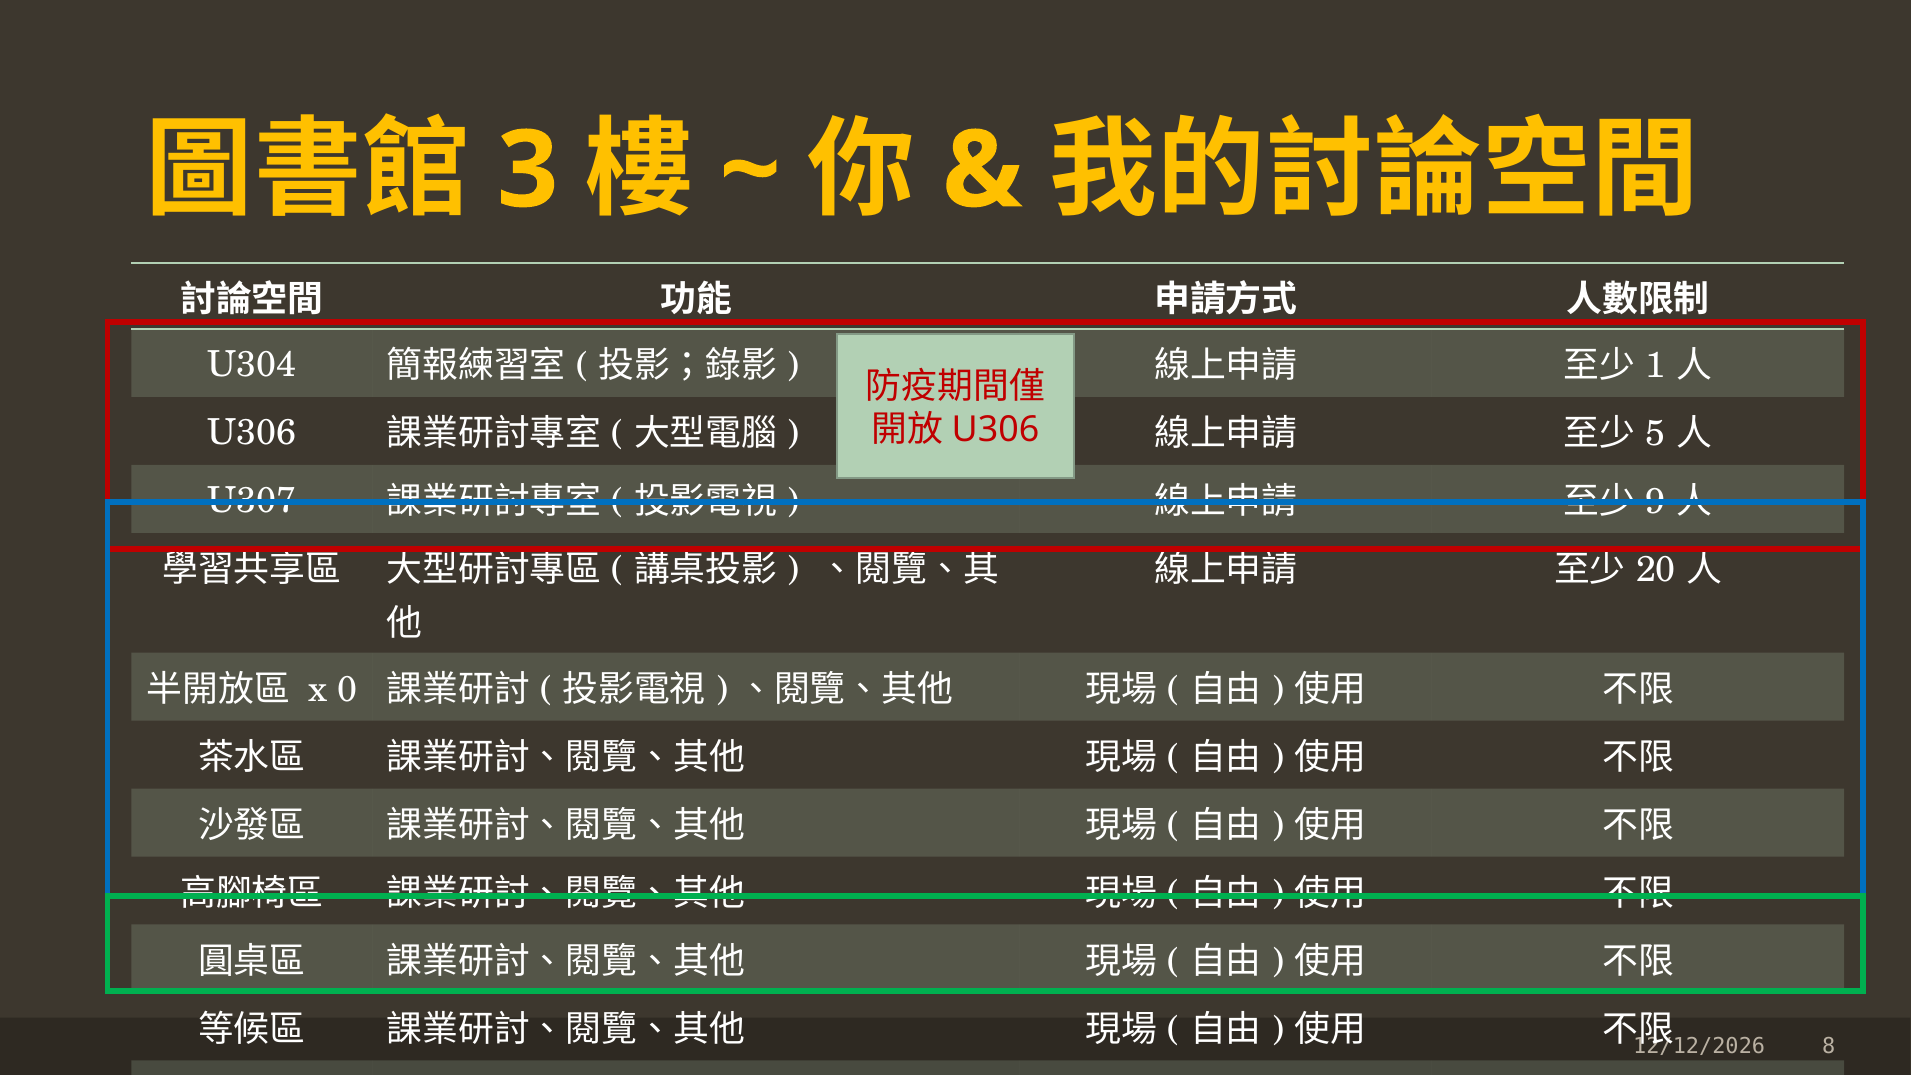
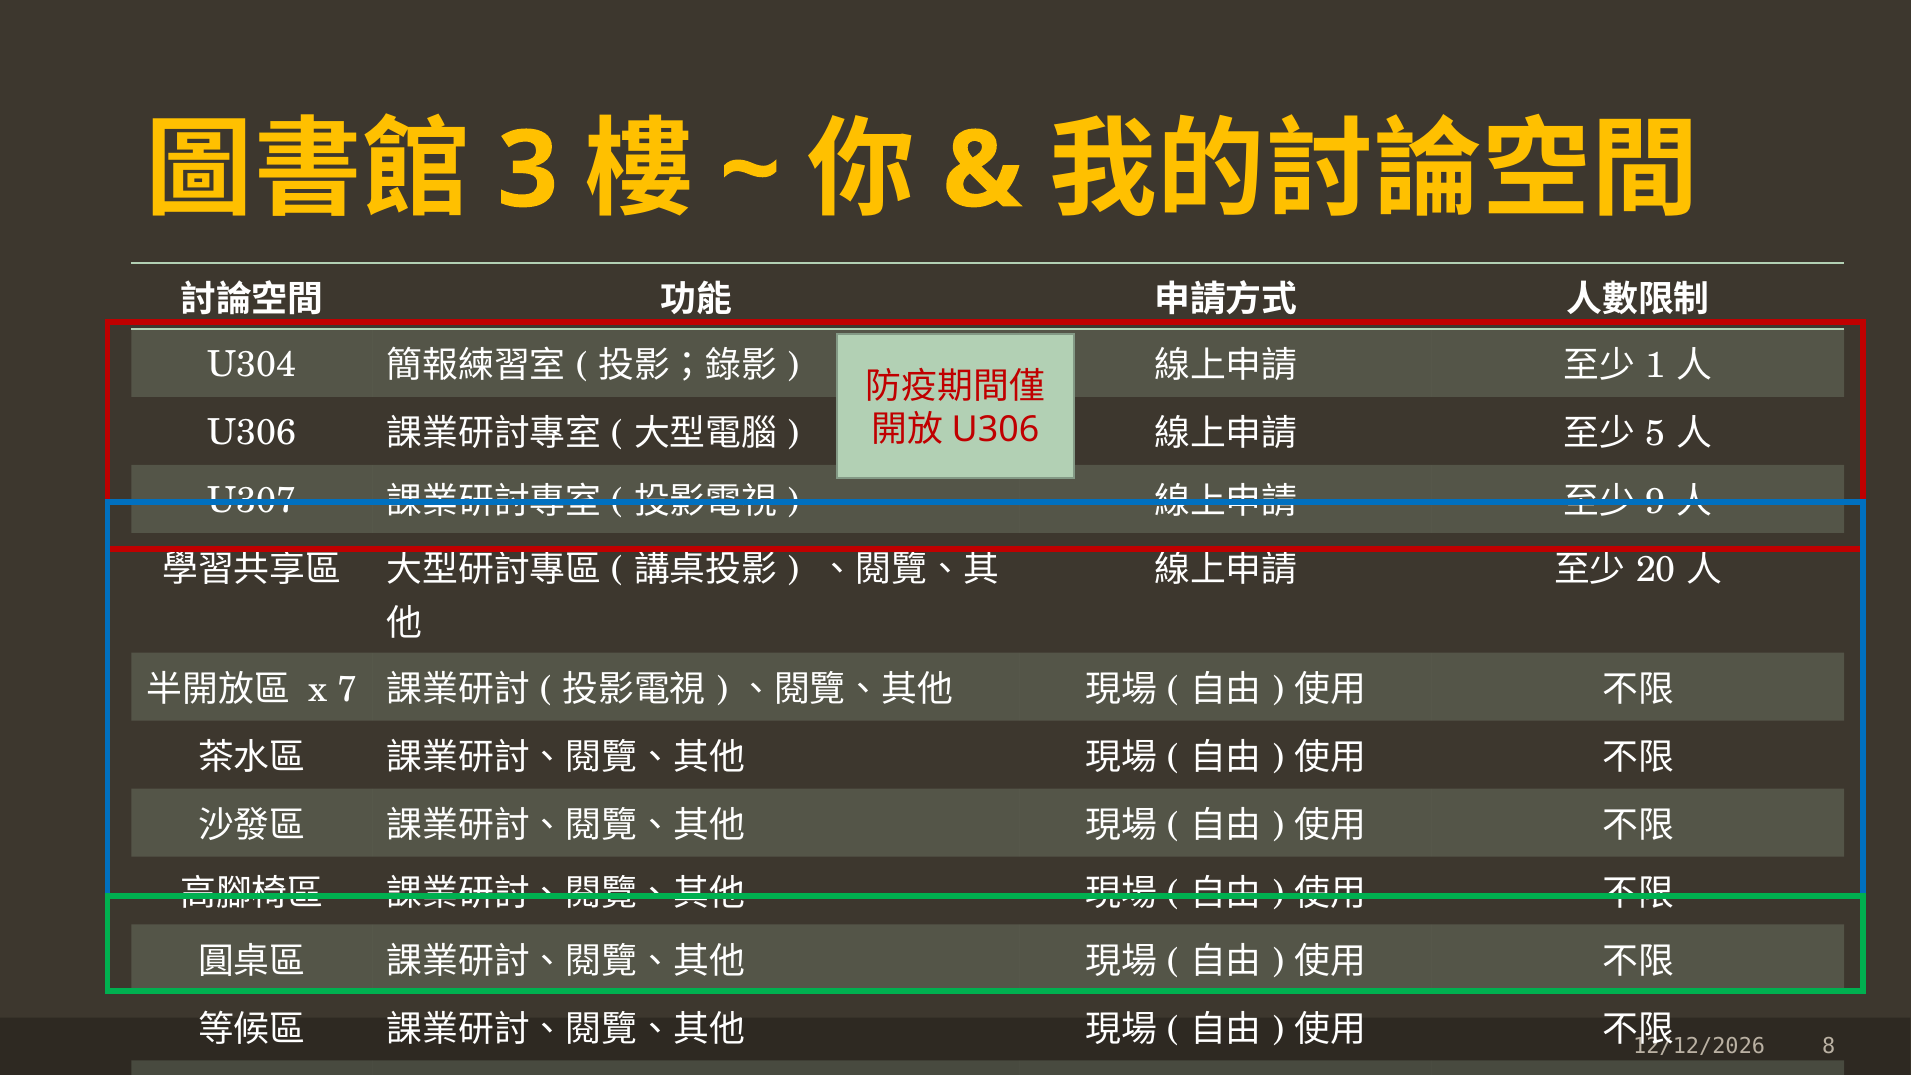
0: 0 -> 7
